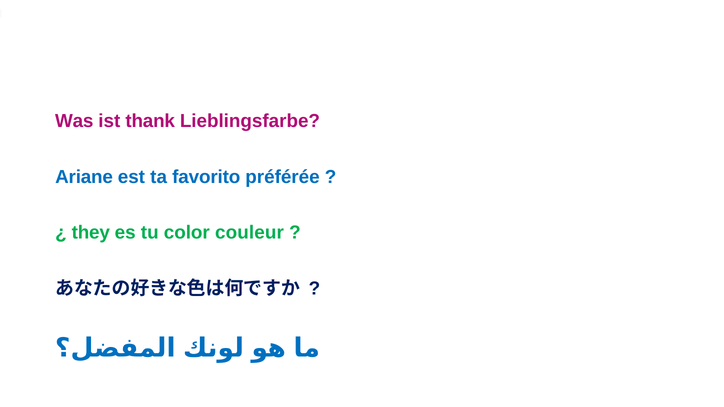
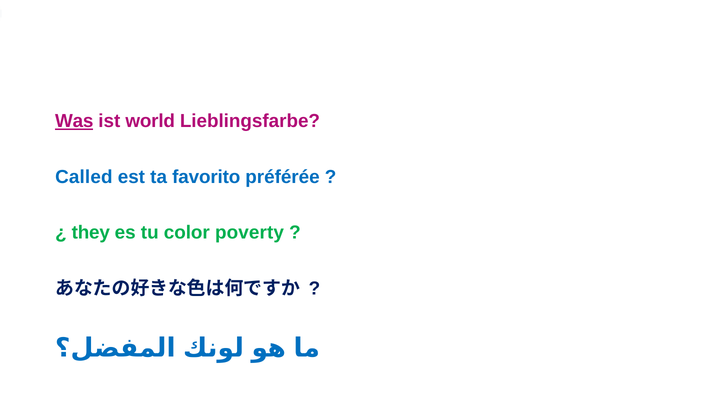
Was underline: none -> present
thank: thank -> world
Ariane: Ariane -> Called
couleur: couleur -> poverty
